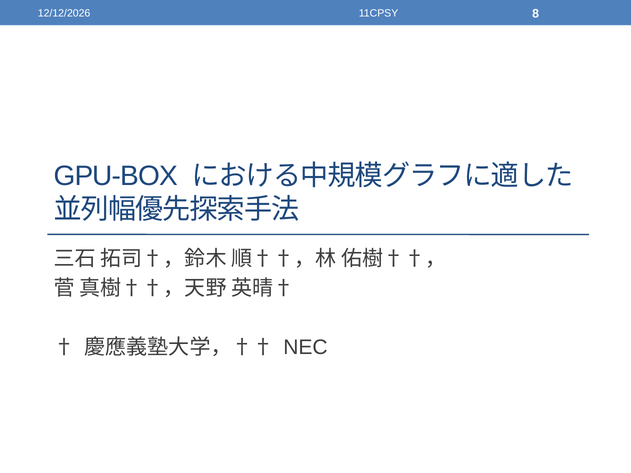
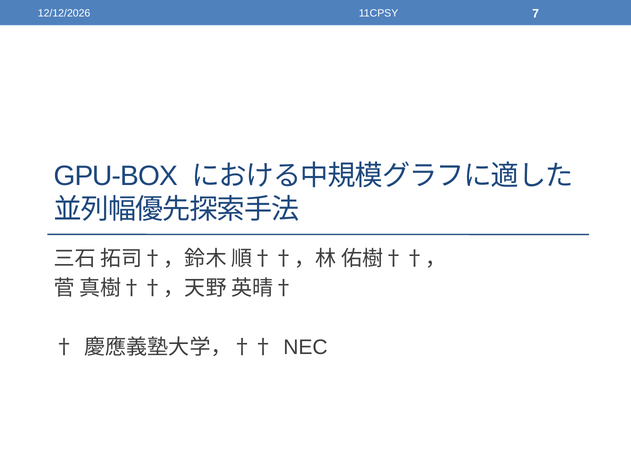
8: 8 -> 7
